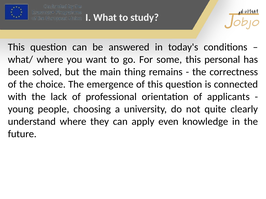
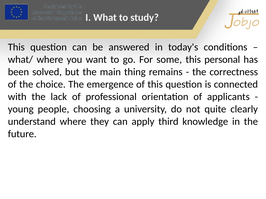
even: even -> third
